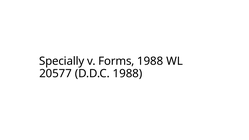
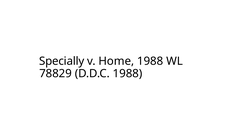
Forms: Forms -> Home
20577: 20577 -> 78829
